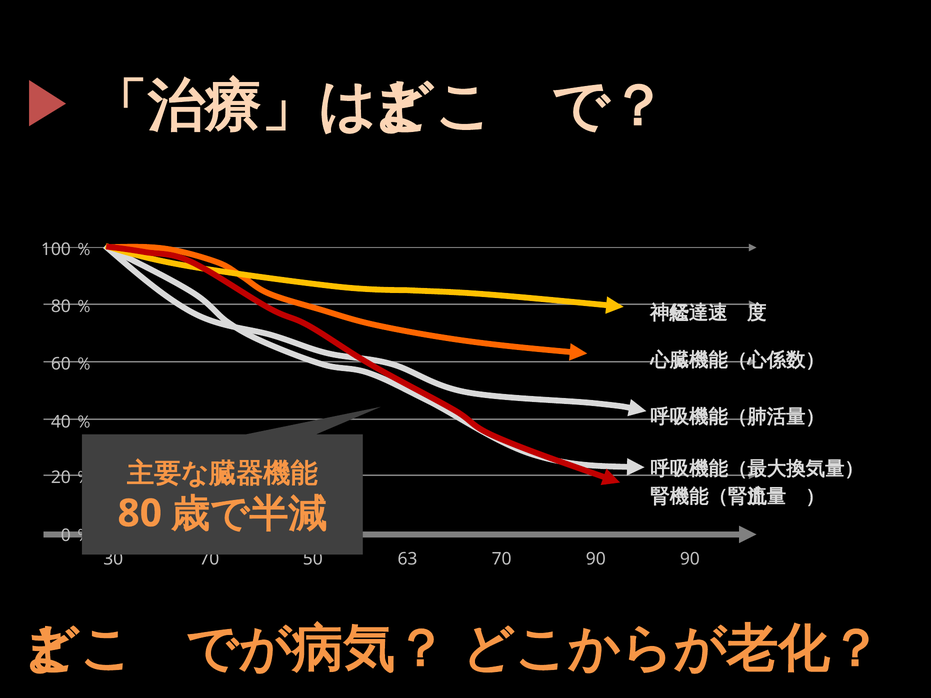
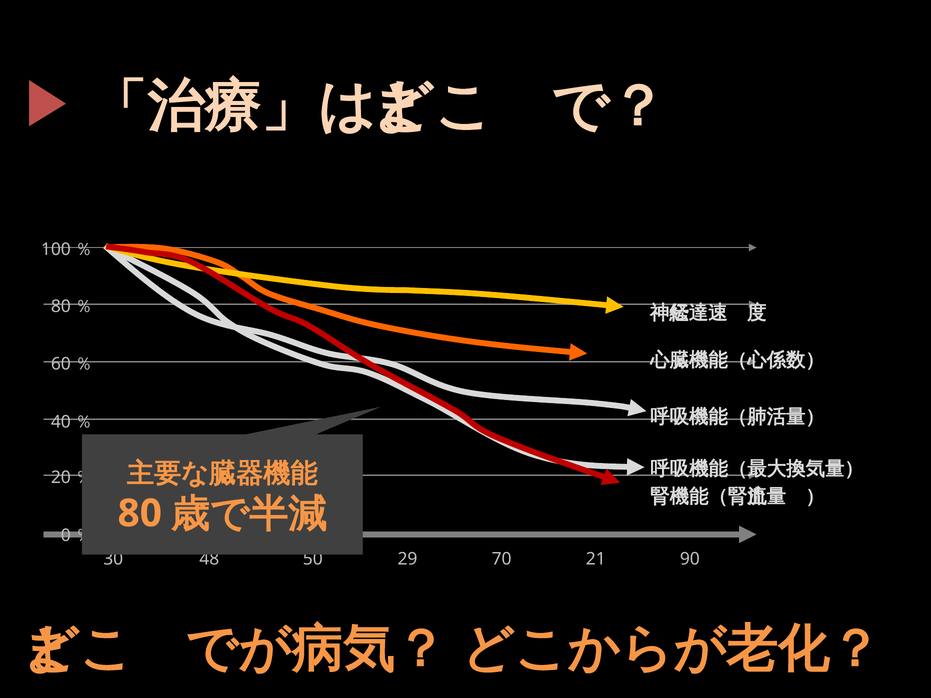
30 70: 70 -> 48
63: 63 -> 29
70 90: 90 -> 21
